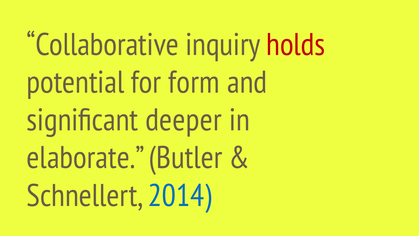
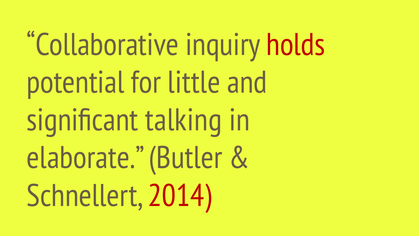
form: form -> little
deeper: deeper -> talking
2014 colour: blue -> red
